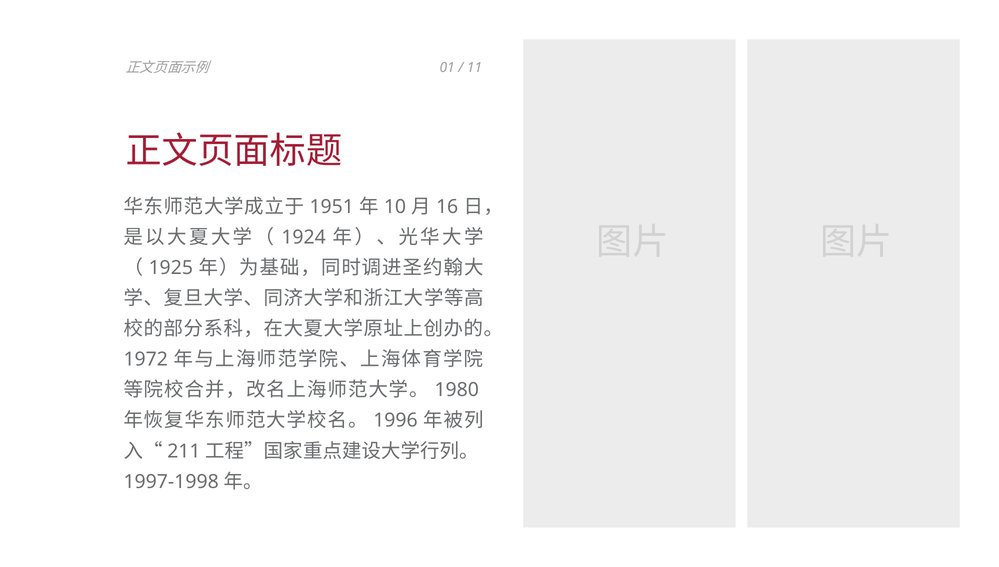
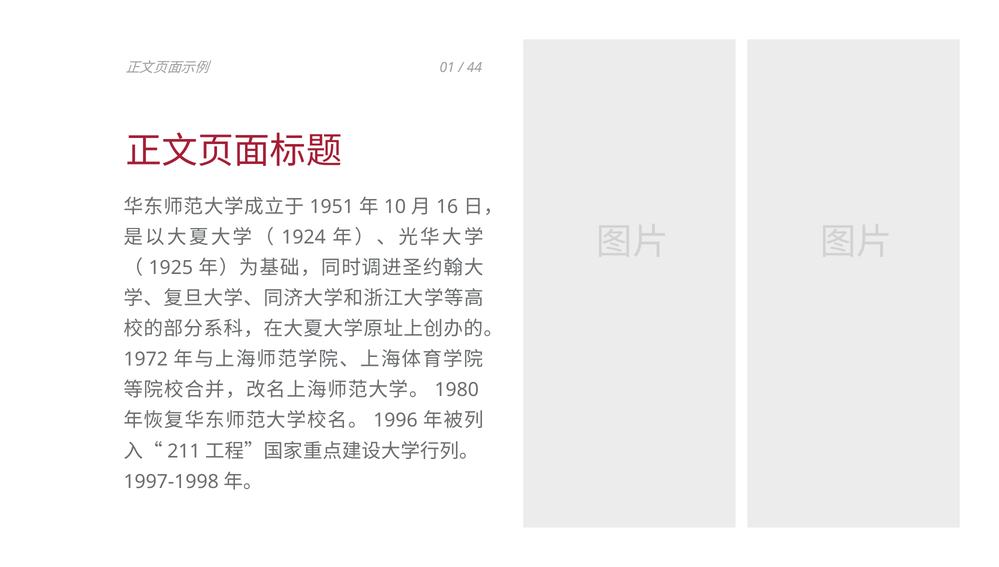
11: 11 -> 44
